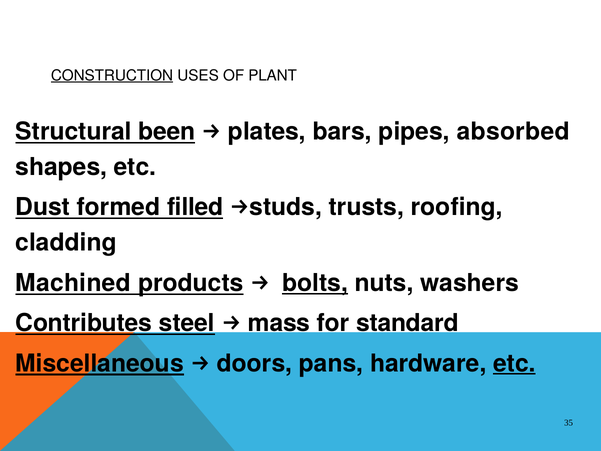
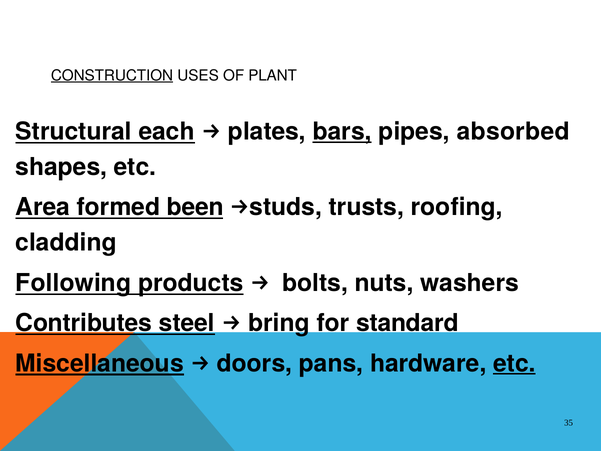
been: been -> each
bars underline: none -> present
Dust: Dust -> Area
filled: filled -> been
Machined: Machined -> Following
bolts underline: present -> none
mass: mass -> bring
